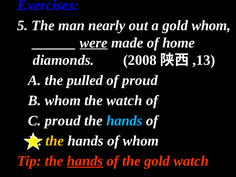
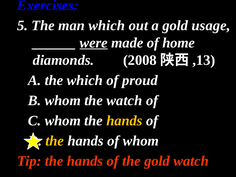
man nearly: nearly -> which
gold whom: whom -> usage
the pulled: pulled -> which
C proud: proud -> whom
hands at (124, 121) colour: light blue -> yellow
hands at (85, 161) underline: present -> none
